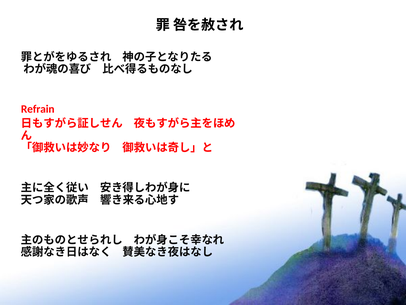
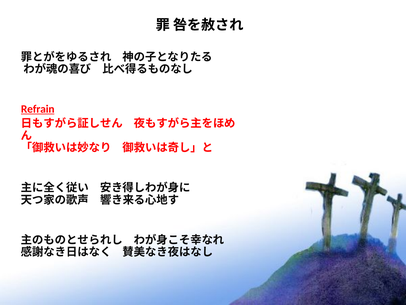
Refrain underline: none -> present
